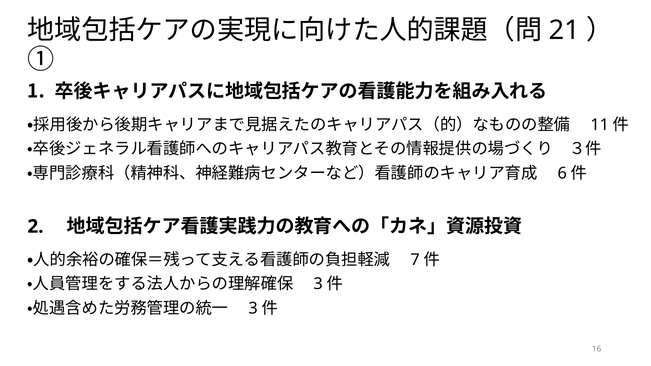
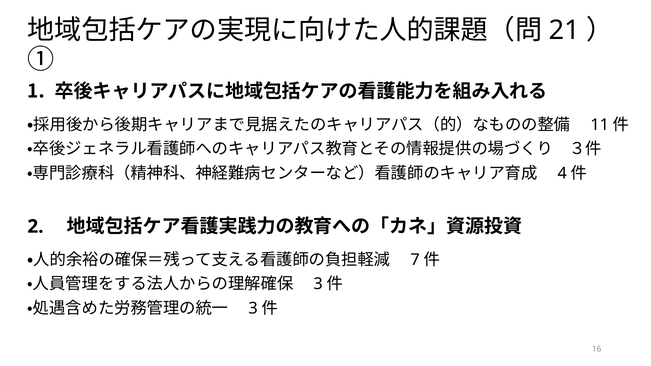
6: 6 -> 4
